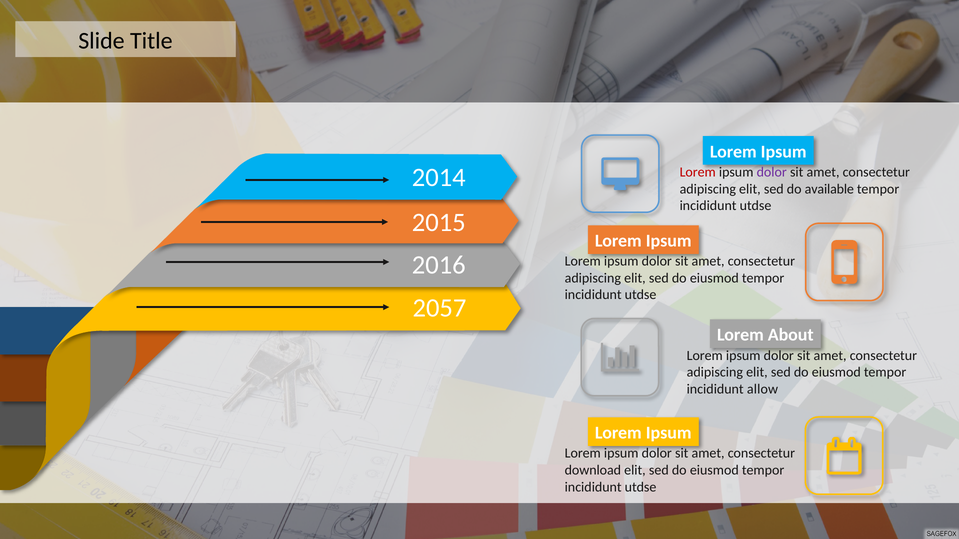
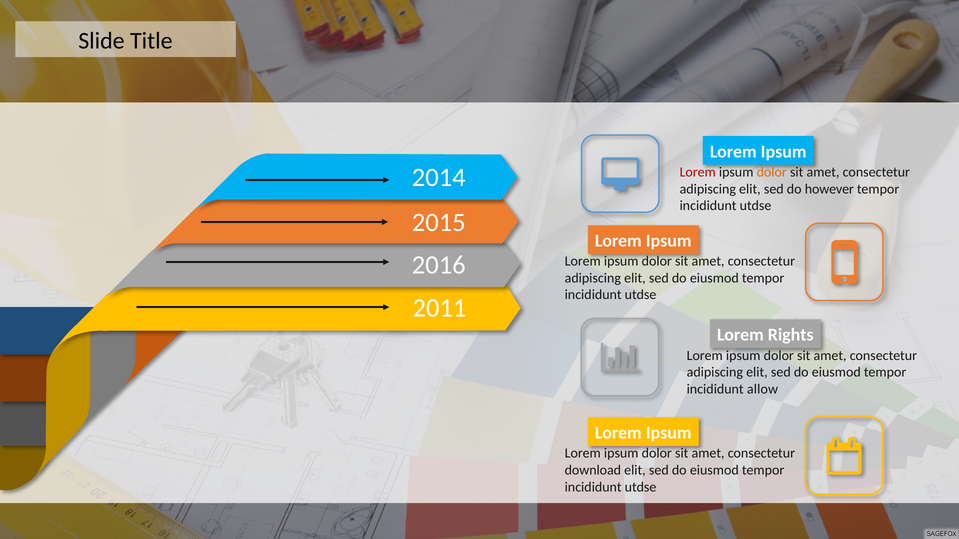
dolor at (772, 172) colour: purple -> orange
available: available -> however
2057: 2057 -> 2011
About: About -> Rights
